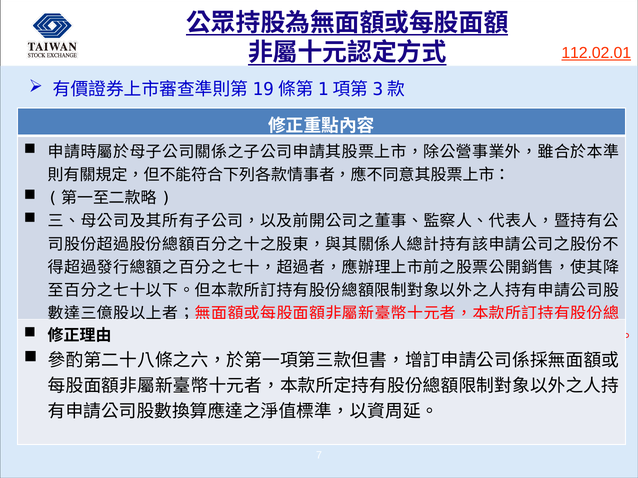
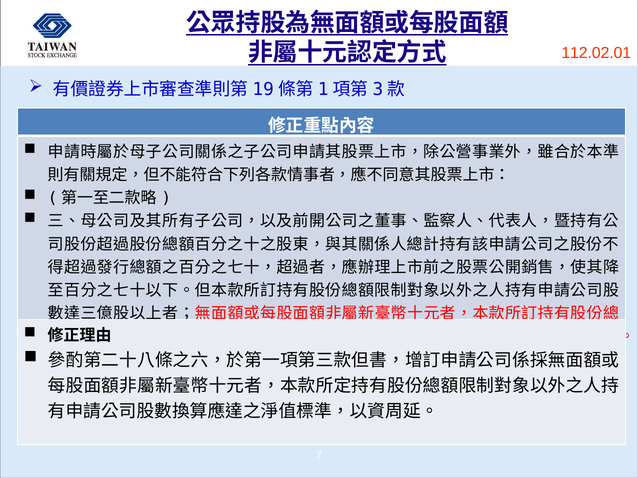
112.02.01 underline: present -> none
